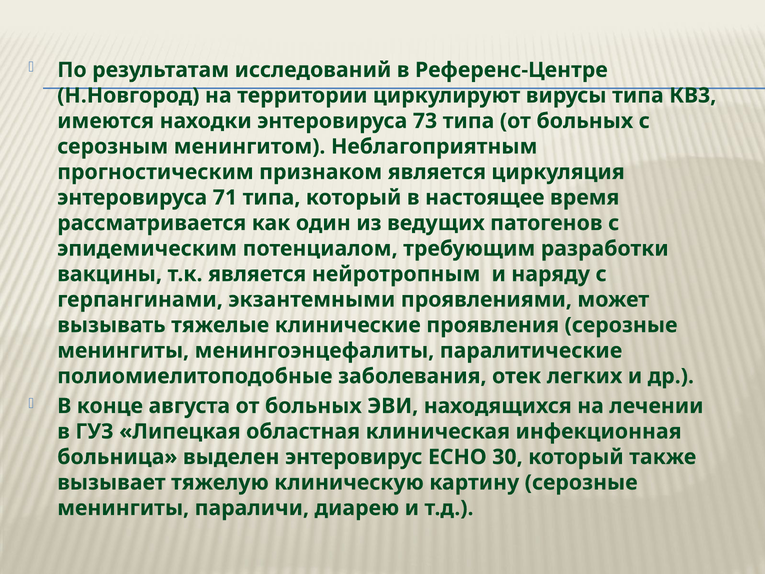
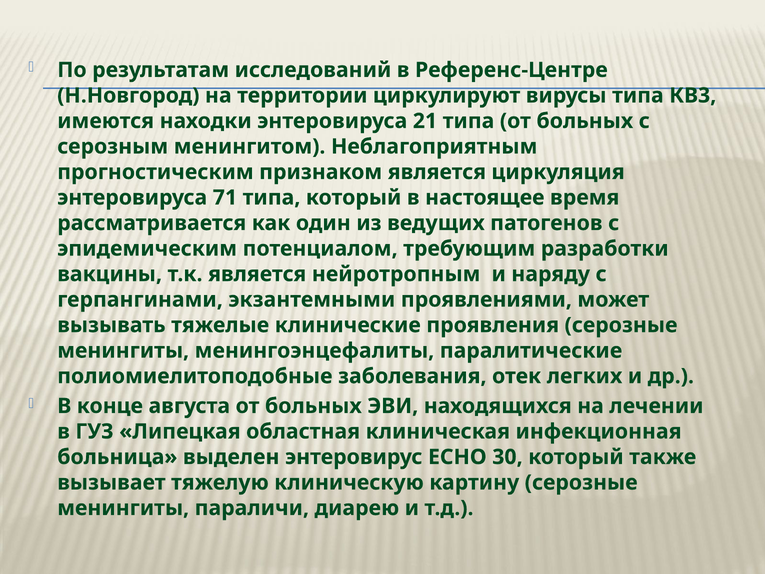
73: 73 -> 21
